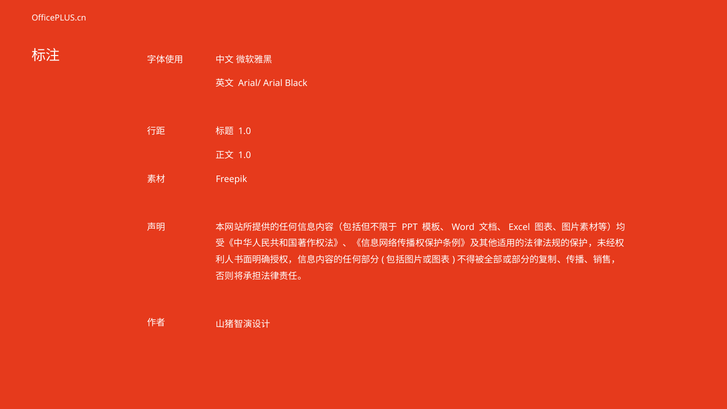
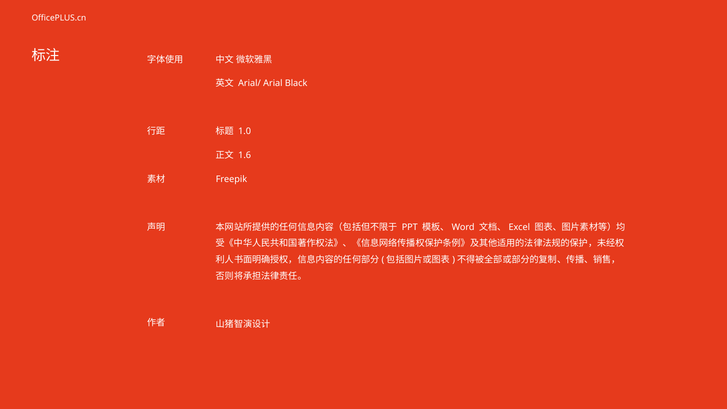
1.0 at (245, 155): 1.0 -> 1.6
